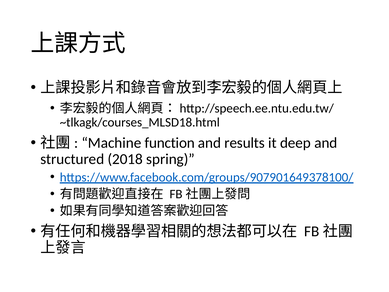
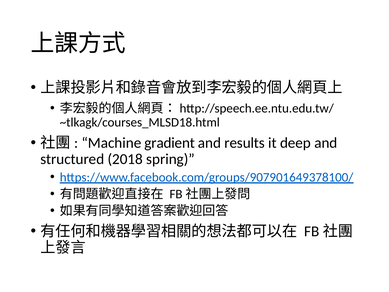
function: function -> gradient
